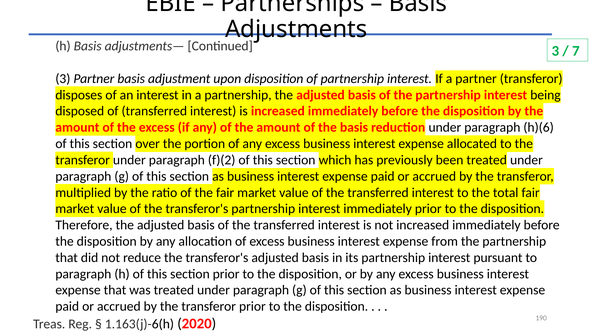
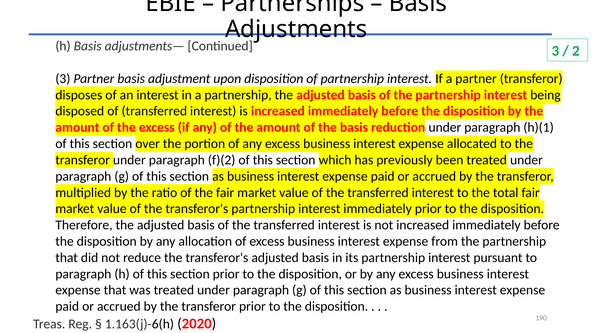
7: 7 -> 2
h)(6: h)(6 -> h)(1
